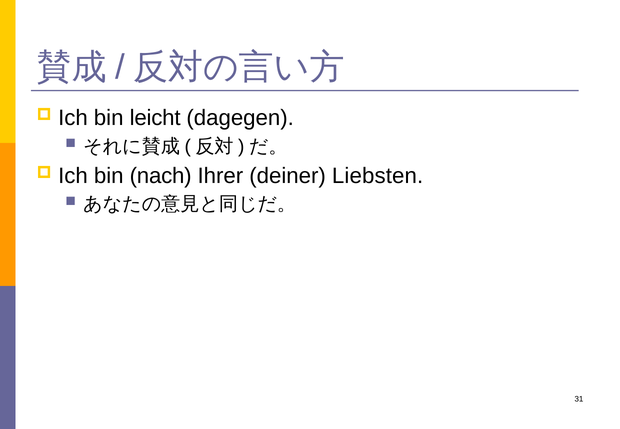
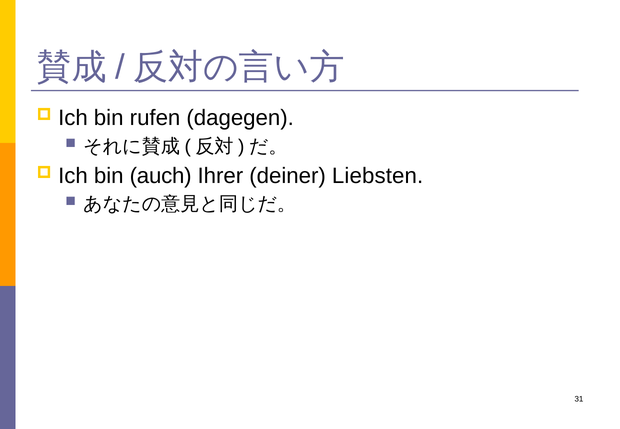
leicht: leicht -> rufen
nach: nach -> auch
